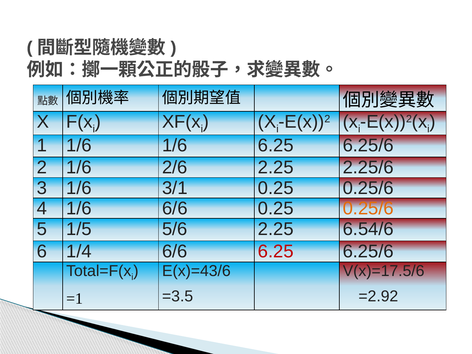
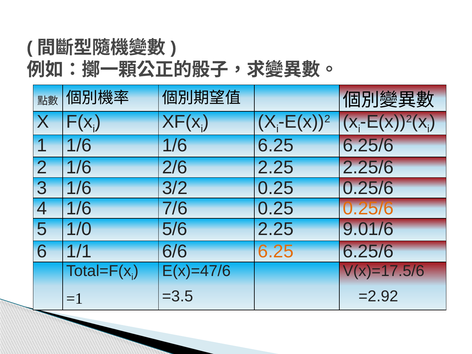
3/1: 3/1 -> 3/2
1/6 6/6: 6/6 -> 7/6
1/5: 1/5 -> 1/0
6.54/6: 6.54/6 -> 9.01/6
1/4: 1/4 -> 1/1
6.25 at (276, 251) colour: red -> orange
E(x)=43/6: E(x)=43/6 -> E(x)=47/6
